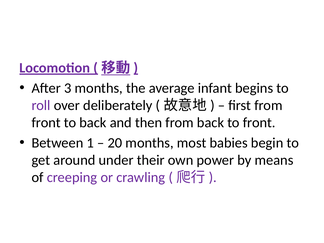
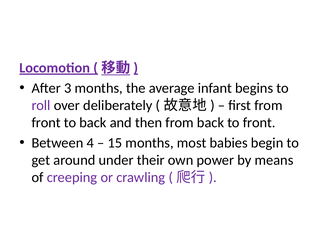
1: 1 -> 4
20: 20 -> 15
